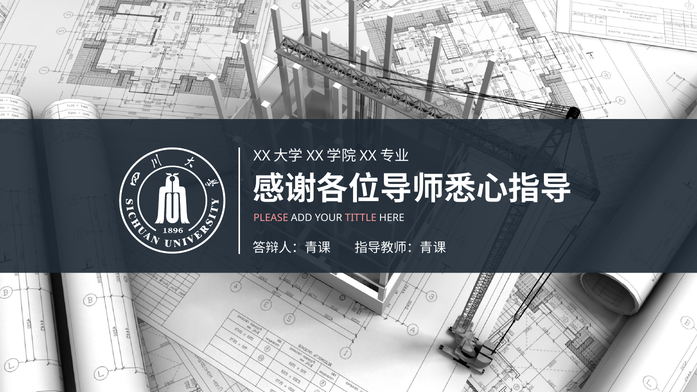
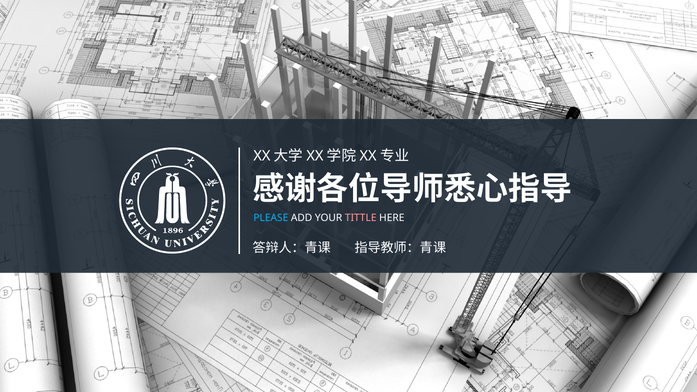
PLEASE colour: pink -> light blue
